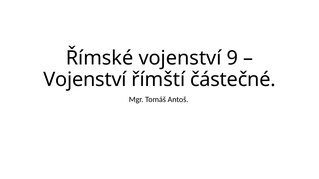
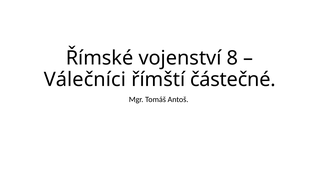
9: 9 -> 8
Vojenství at (85, 80): Vojenství -> Válečníci
